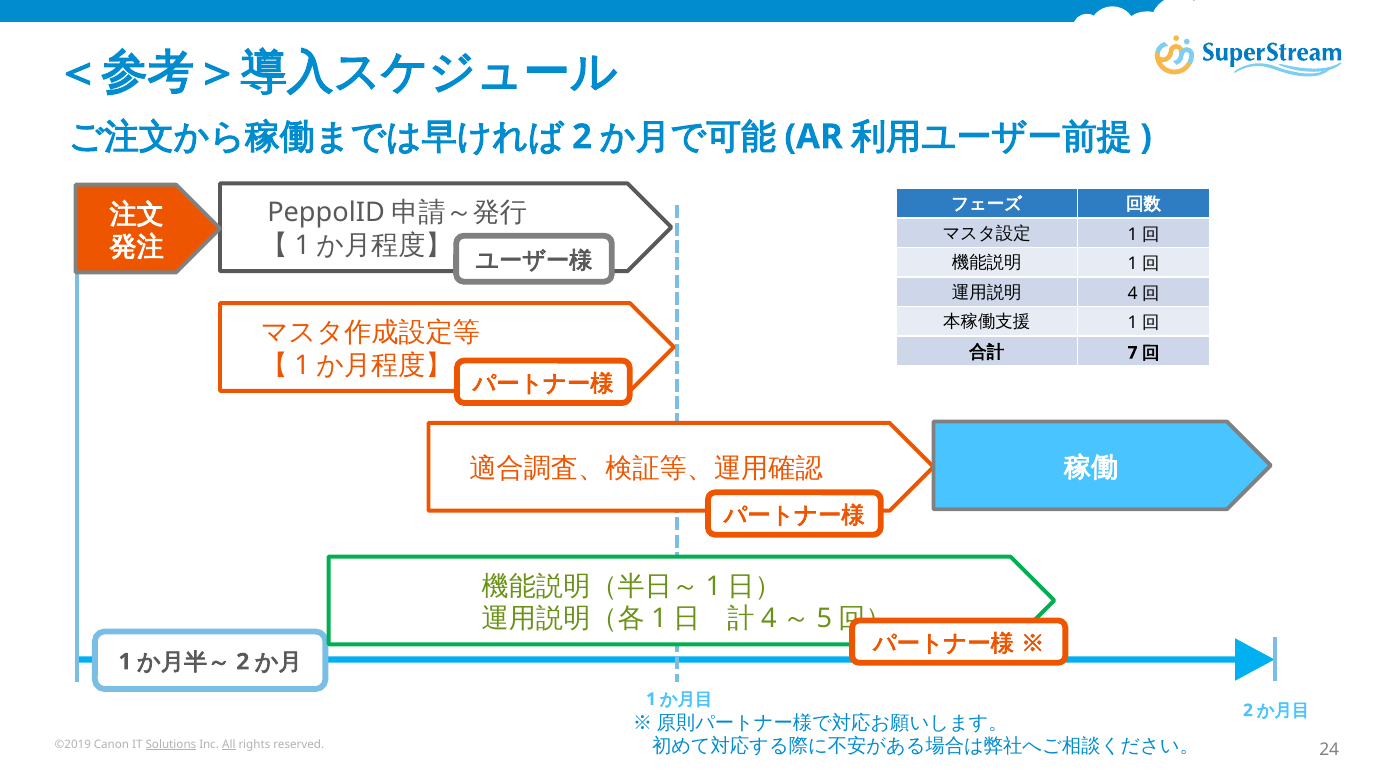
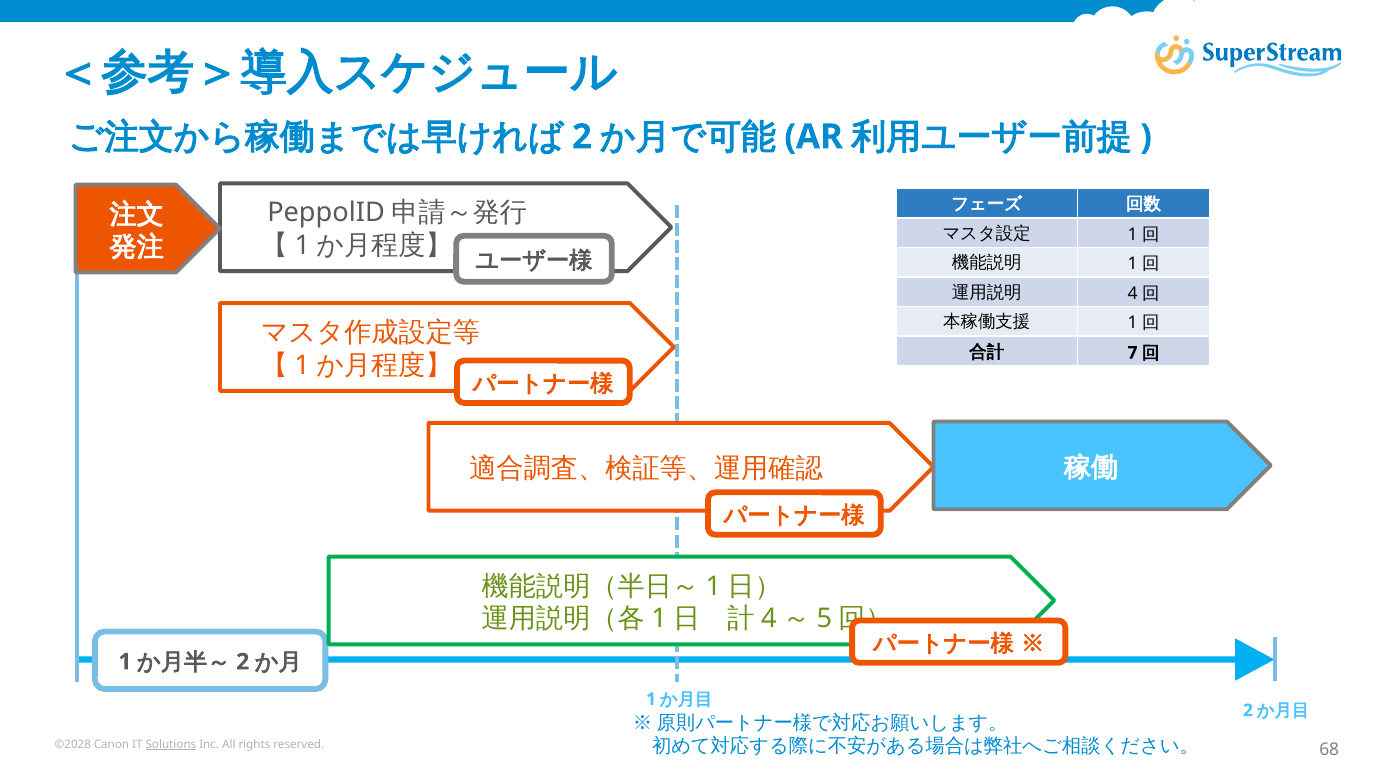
©2019: ©2019 -> ©2028
All underline: present -> none
24: 24 -> 68
